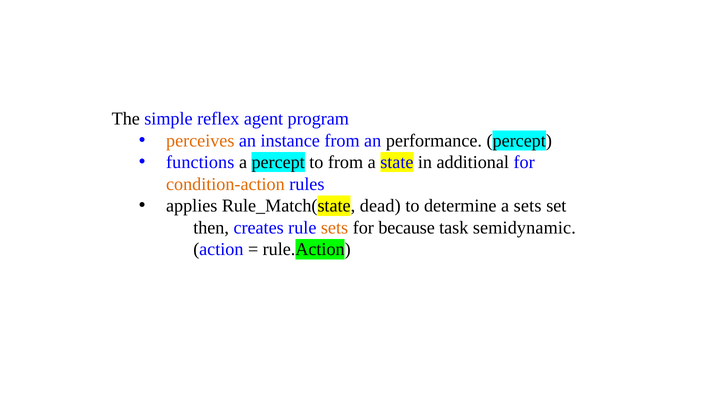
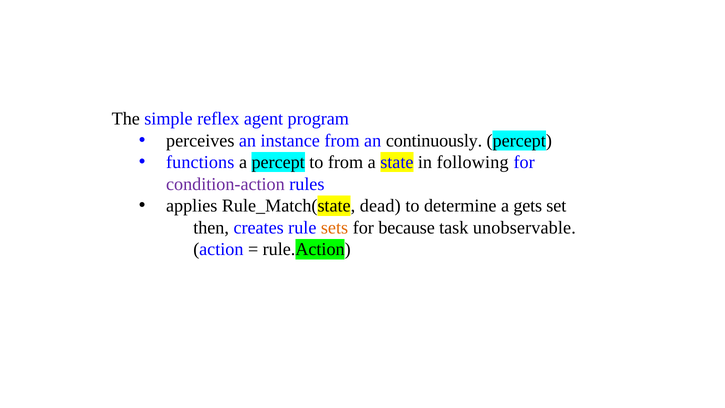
perceives colour: orange -> black
performance: performance -> continuously
additional: additional -> following
condition-action colour: orange -> purple
a sets: sets -> gets
semidynamic: semidynamic -> unobservable
